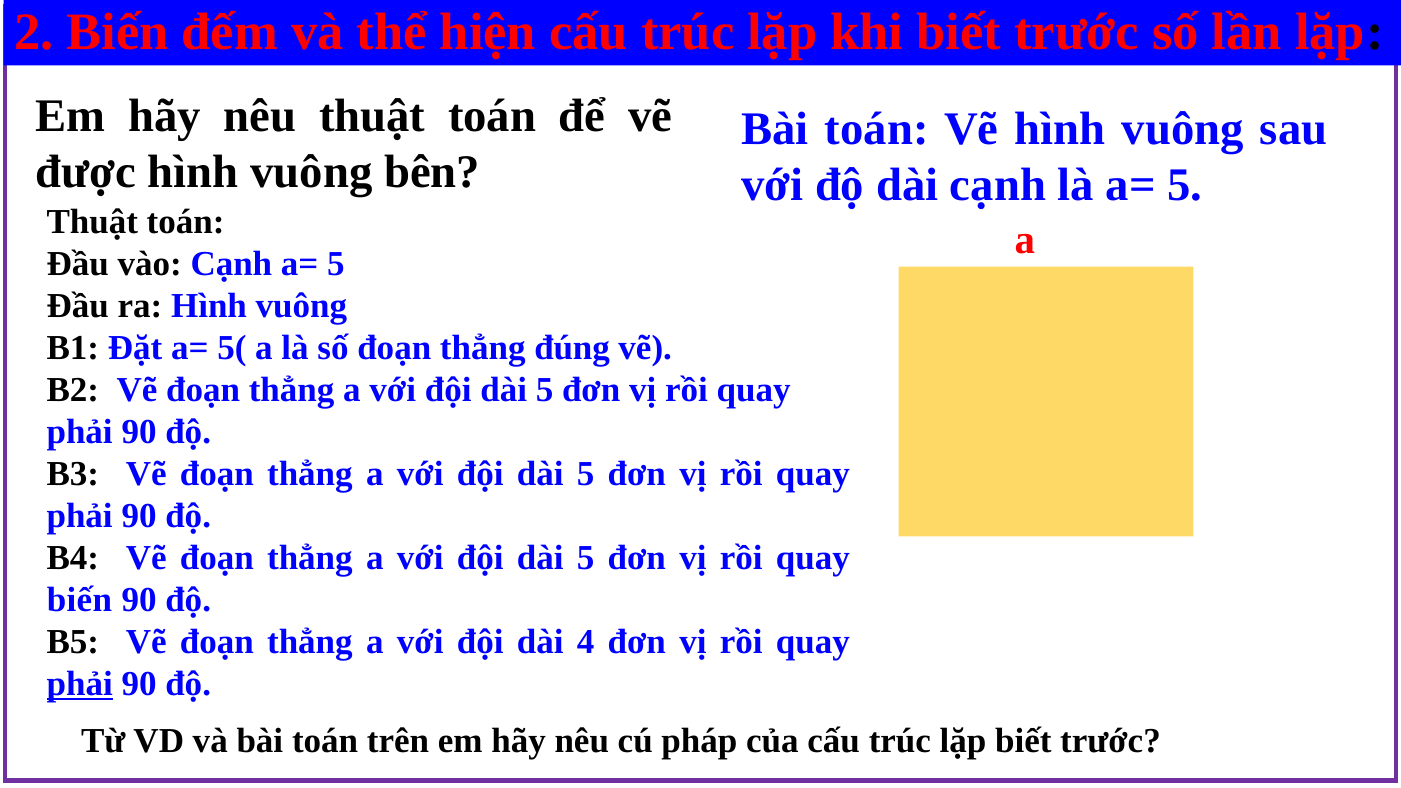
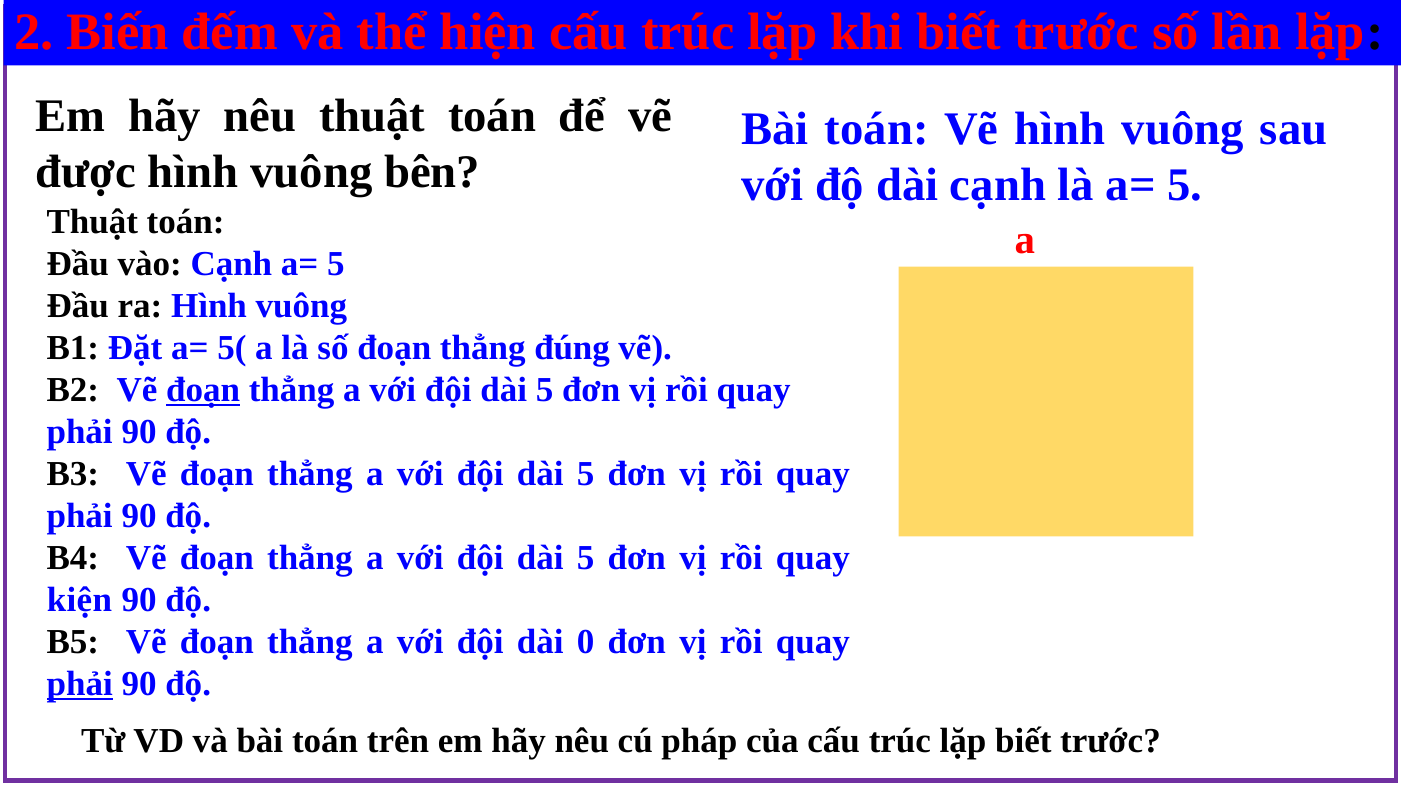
đoạn at (203, 390) underline: none -> present
biến at (79, 600): biến -> kiện
4: 4 -> 0
